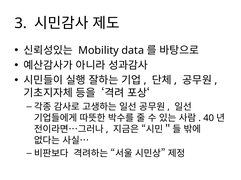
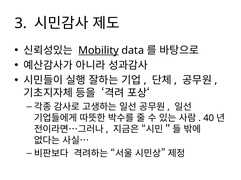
Mobility underline: none -> present
